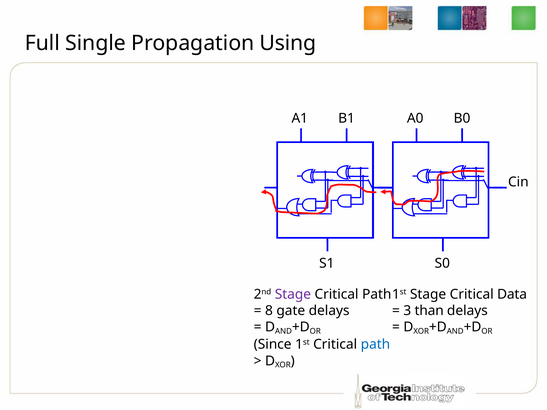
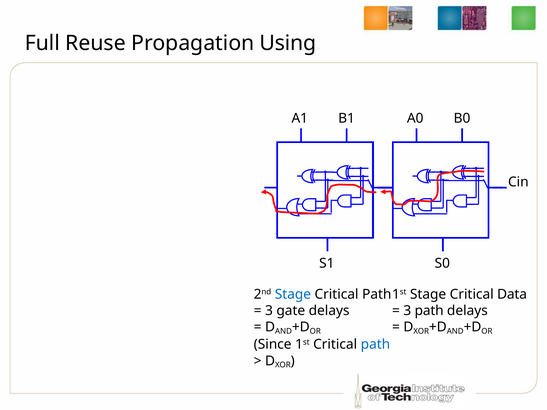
Single: Single -> Reuse
Stage at (293, 294) colour: purple -> blue
3 than: than -> path
8 at (269, 311): 8 -> 3
